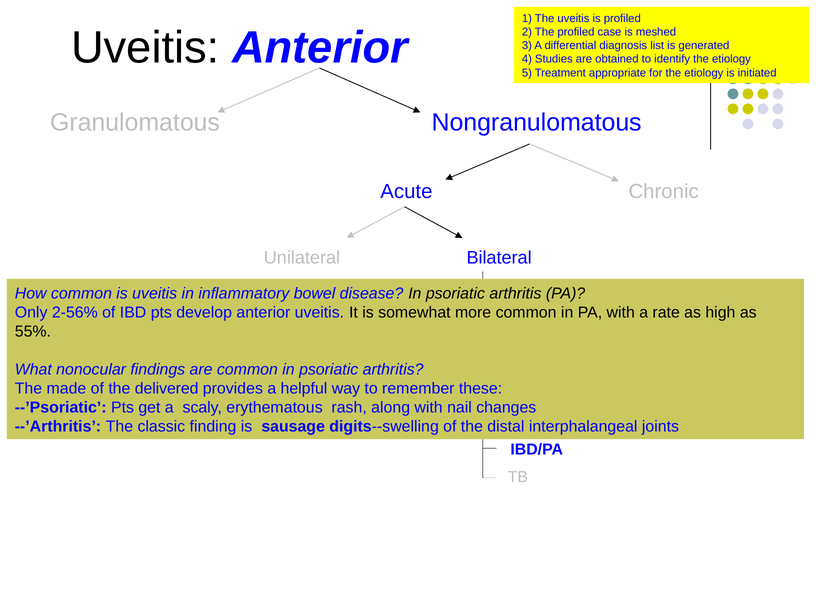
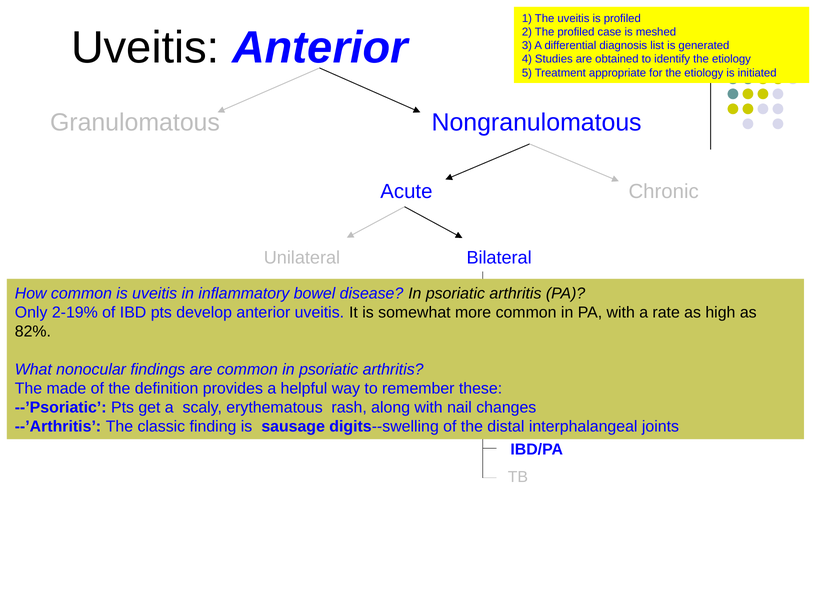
2-56%: 2-56% -> 2-19%
55%: 55% -> 82%
delivered: delivered -> definition
